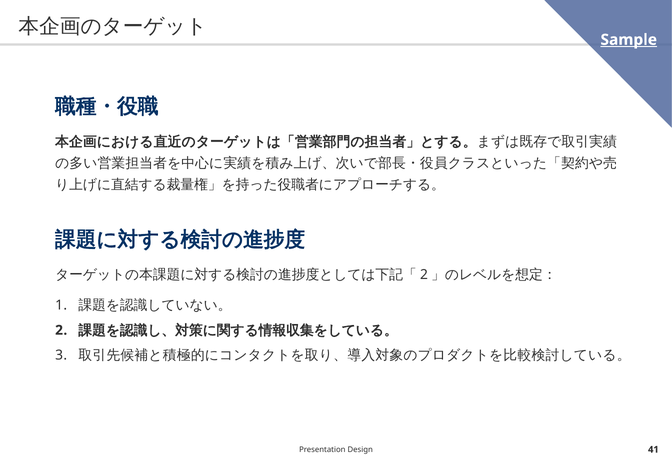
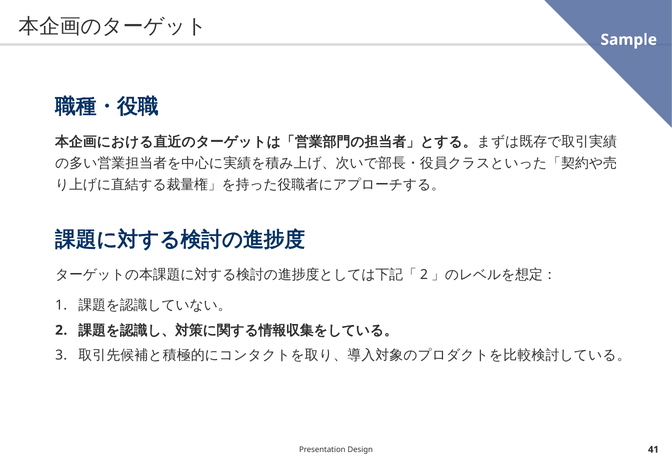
Sample underline: present -> none
